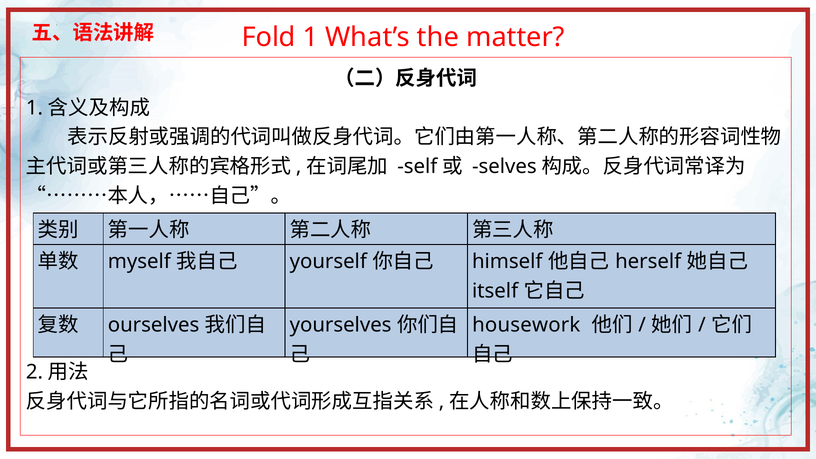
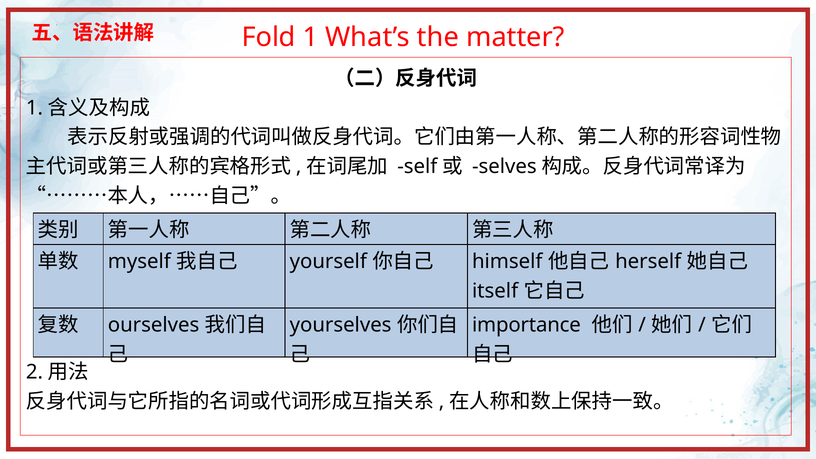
housework: housework -> importance
